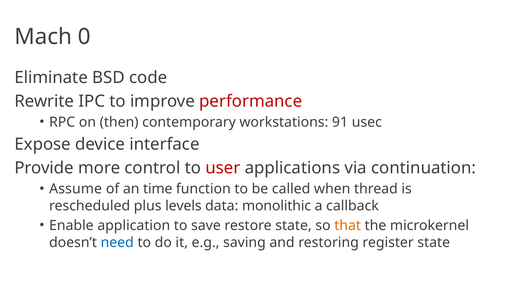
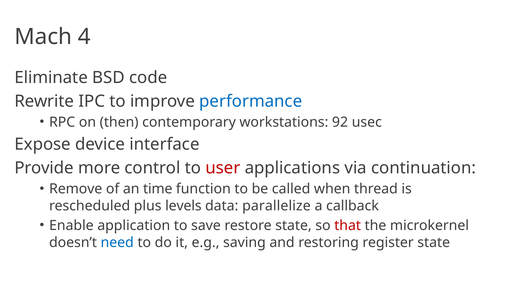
0: 0 -> 4
performance colour: red -> blue
91: 91 -> 92
Assume: Assume -> Remove
monolithic: monolithic -> parallelize
that colour: orange -> red
